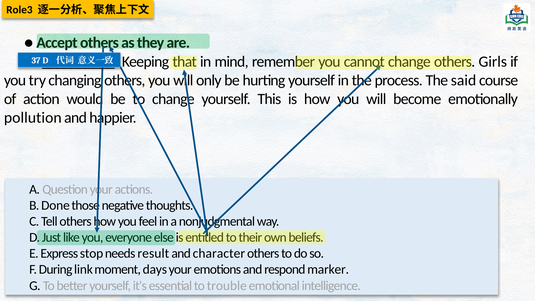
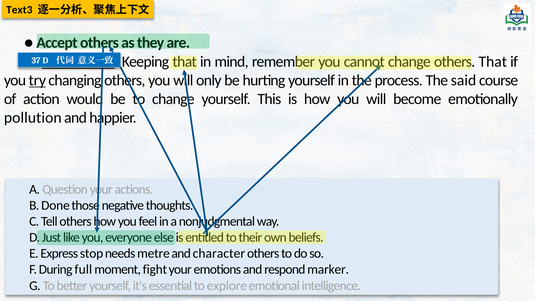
Role3: Role3 -> Text3
Girls at (493, 62): Girls -> That
try underline: none -> present
result: result -> metre
link: link -> full
days: days -> fight
trouble: trouble -> explore
